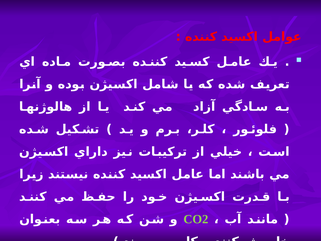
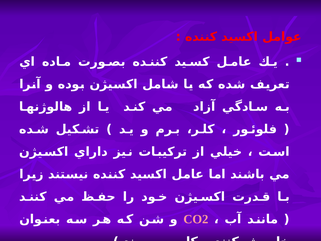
CO2 colour: light green -> pink
